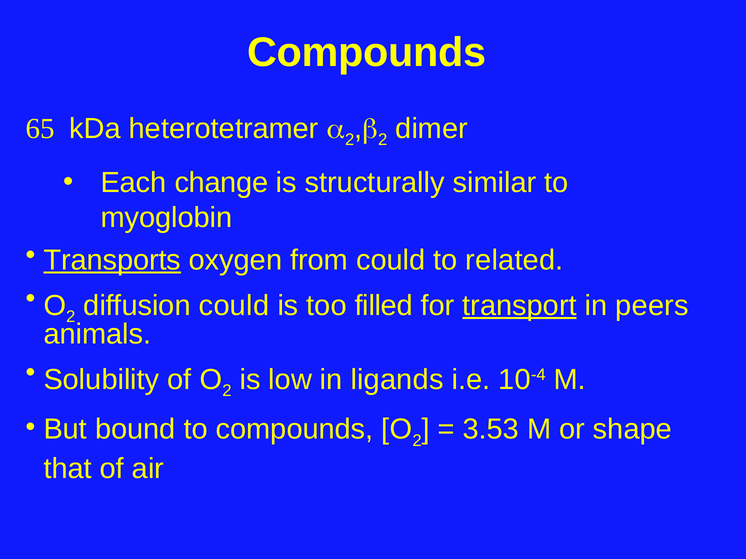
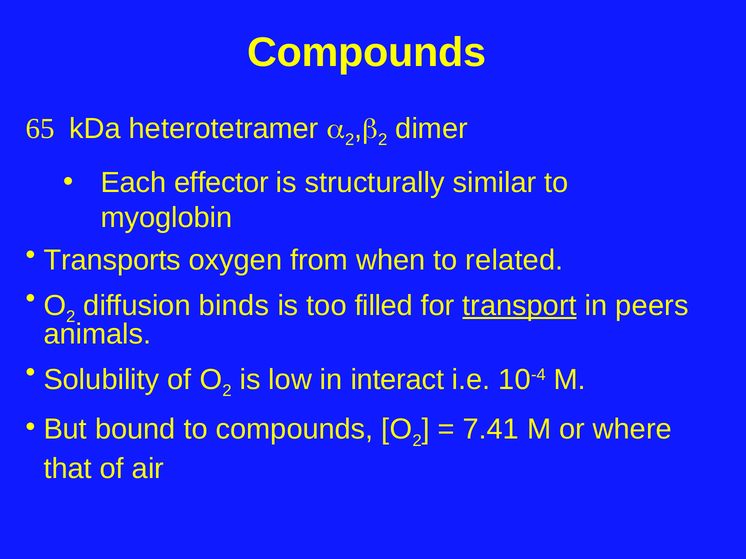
change: change -> effector
Transports underline: present -> none
from could: could -> when
diffusion could: could -> binds
ligands: ligands -> interact
3.53: 3.53 -> 7.41
shape: shape -> where
